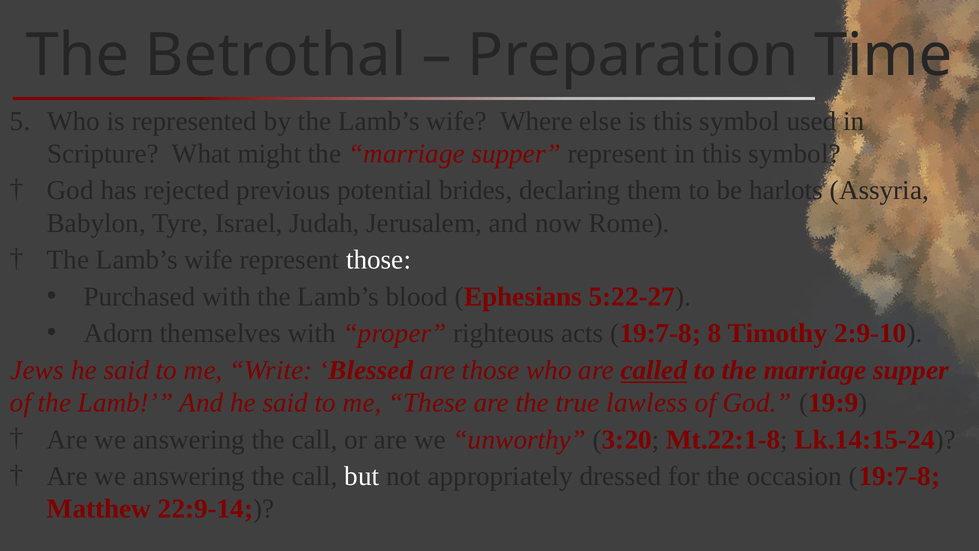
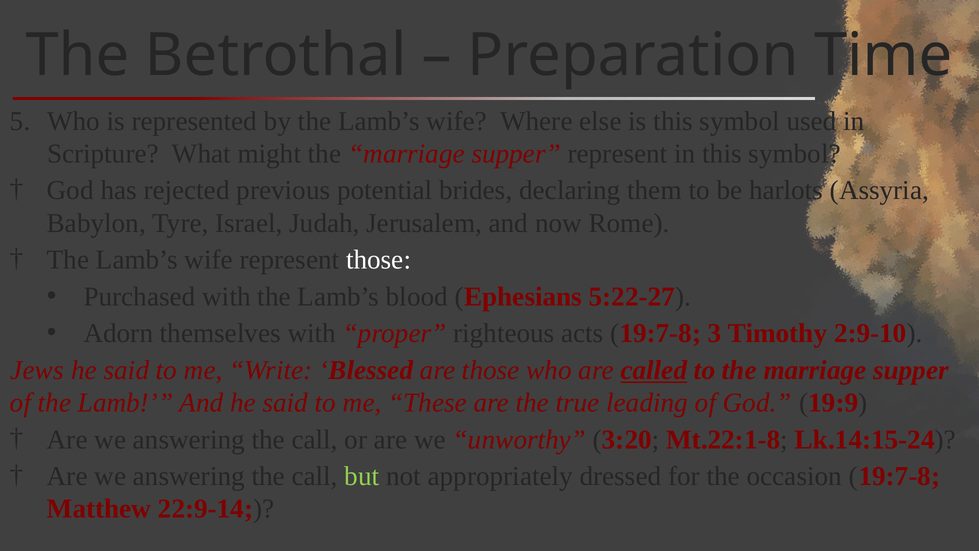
8: 8 -> 3
lawless: lawless -> leading
but colour: white -> light green
